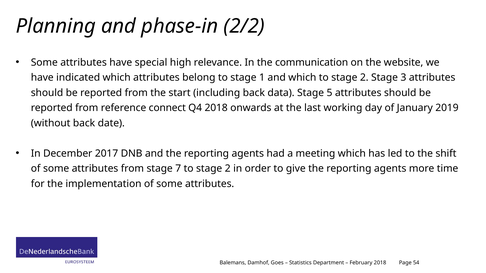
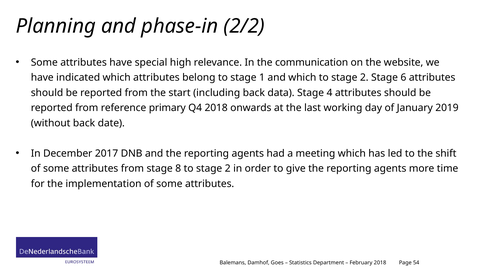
3: 3 -> 6
5: 5 -> 4
connect: connect -> primary
7: 7 -> 8
